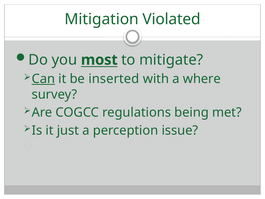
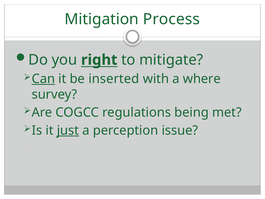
Violated: Violated -> Process
most: most -> right
just underline: none -> present
